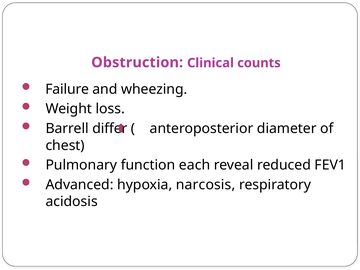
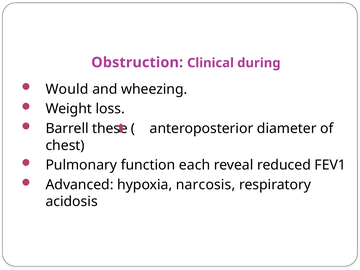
counts: counts -> during
Failure: Failure -> Would
differ: differ -> these
